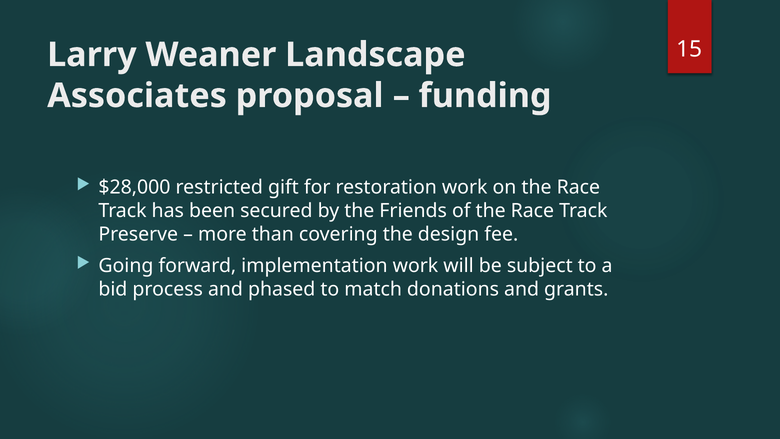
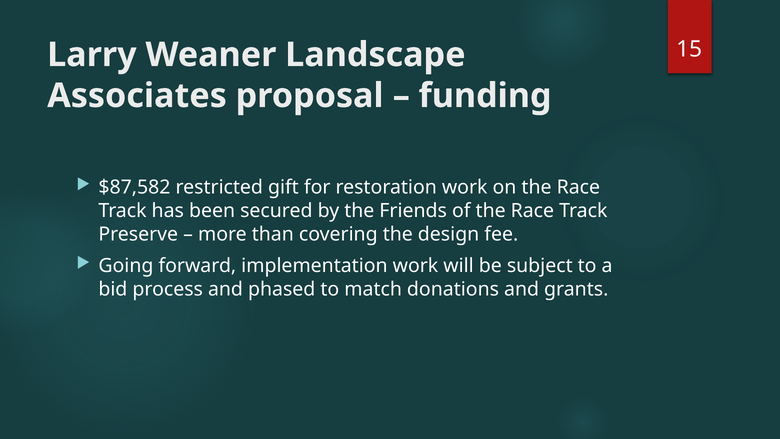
$28,000: $28,000 -> $87,582
